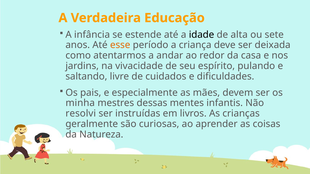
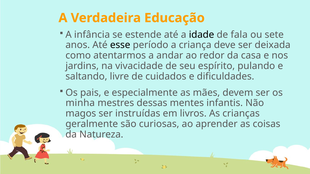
alta: alta -> fala
esse colour: orange -> black
resolvi: resolvi -> magos
